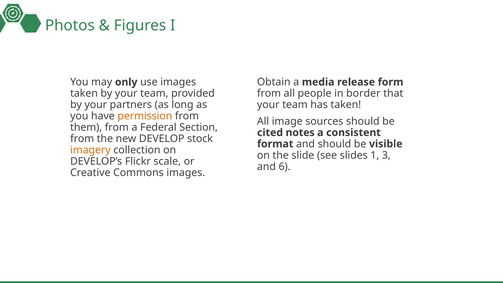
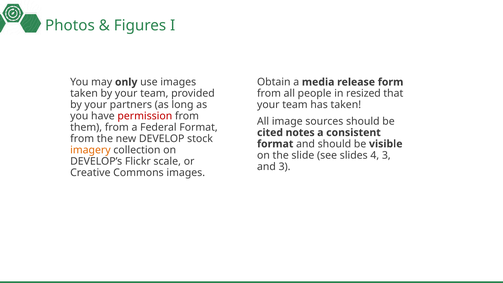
border: border -> resized
permission colour: orange -> red
Federal Section: Section -> Format
1: 1 -> 4
and 6: 6 -> 3
